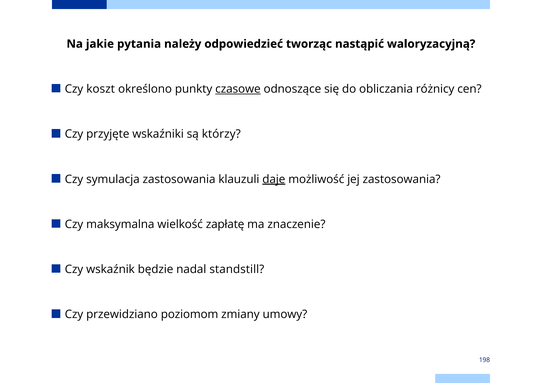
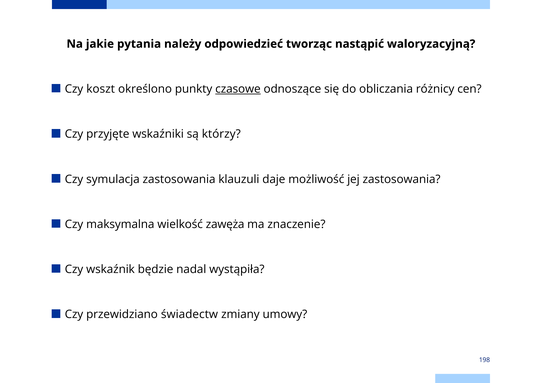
daje underline: present -> none
zapłatę: zapłatę -> zawęża
standstill: standstill -> wystąpiła
poziomom: poziomom -> świadectw
